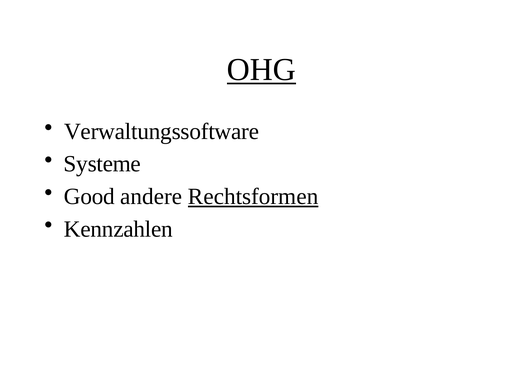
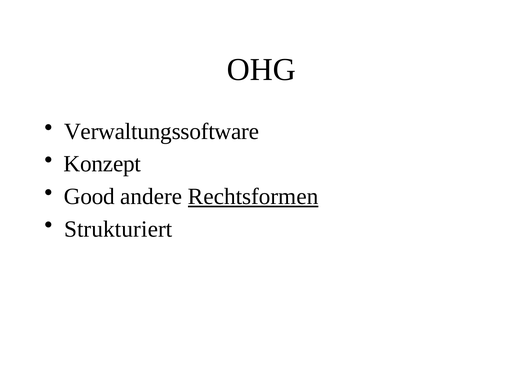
OHG underline: present -> none
Systeme: Systeme -> Konzept
Kennzahlen: Kennzahlen -> Strukturiert
